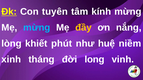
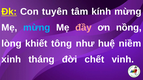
đầy colour: yellow -> pink
nắng: nắng -> nồng
phút: phút -> tông
long: long -> chết
